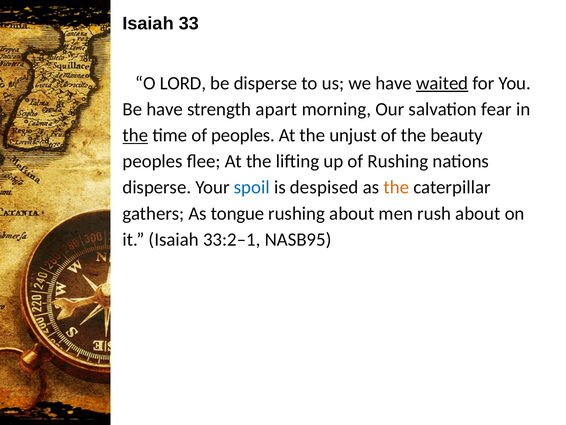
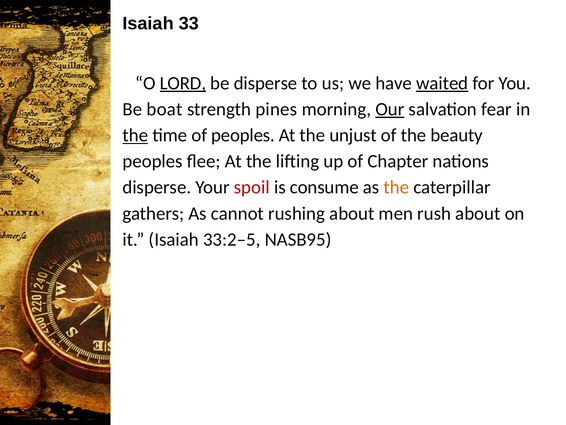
LORD underline: none -> present
Be have: have -> boat
apart: apart -> pines
Our underline: none -> present
of Rushing: Rushing -> Chapter
spoil colour: blue -> red
despised: despised -> consume
tongue: tongue -> cannot
33:2–1: 33:2–1 -> 33:2–5
